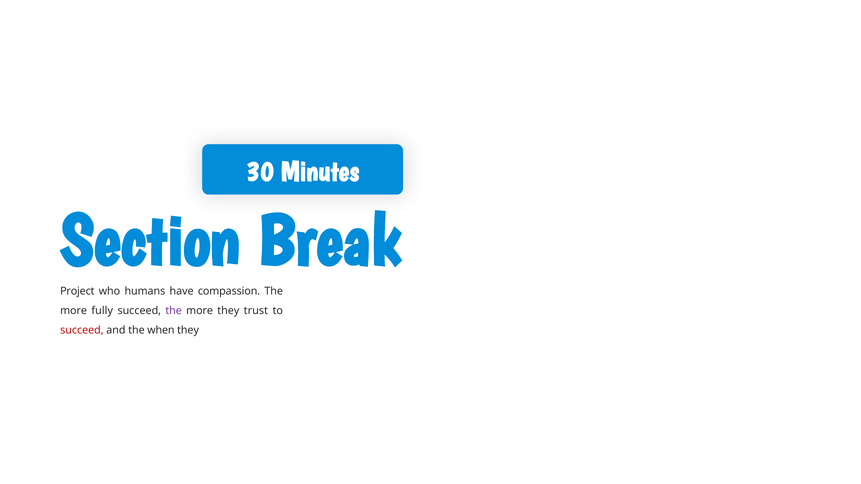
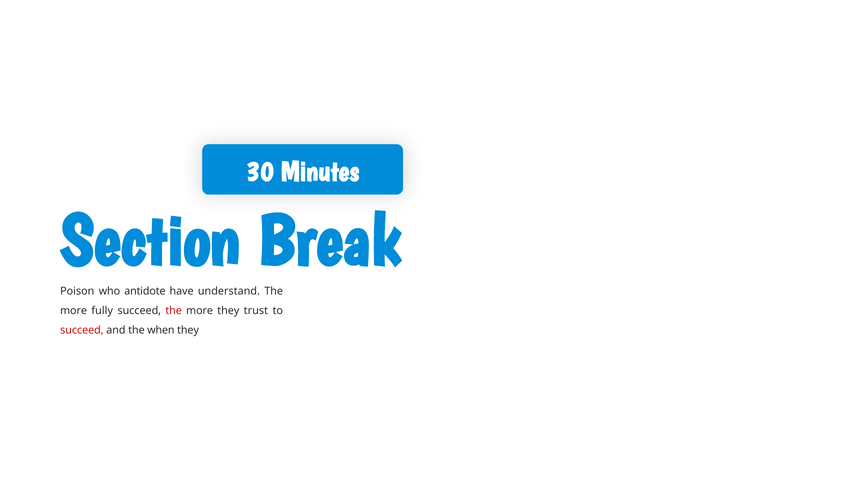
Project: Project -> Poison
humans: humans -> antidote
compassion: compassion -> understand
the at (174, 311) colour: purple -> red
